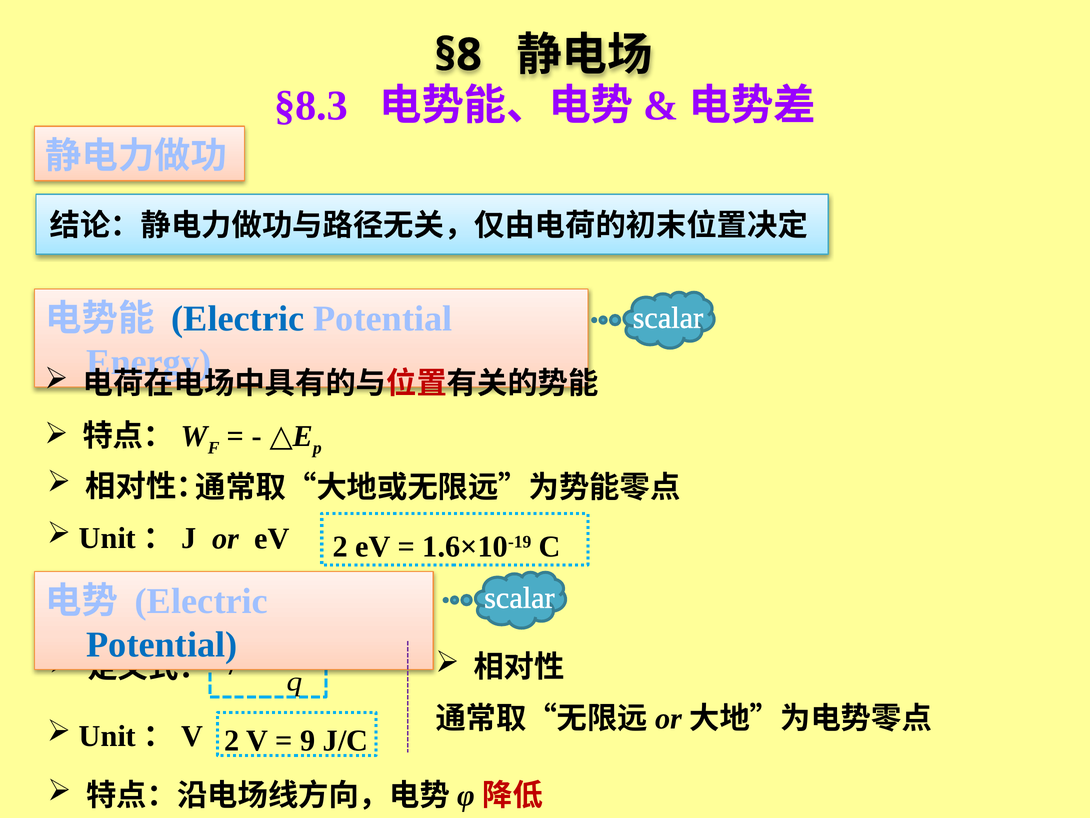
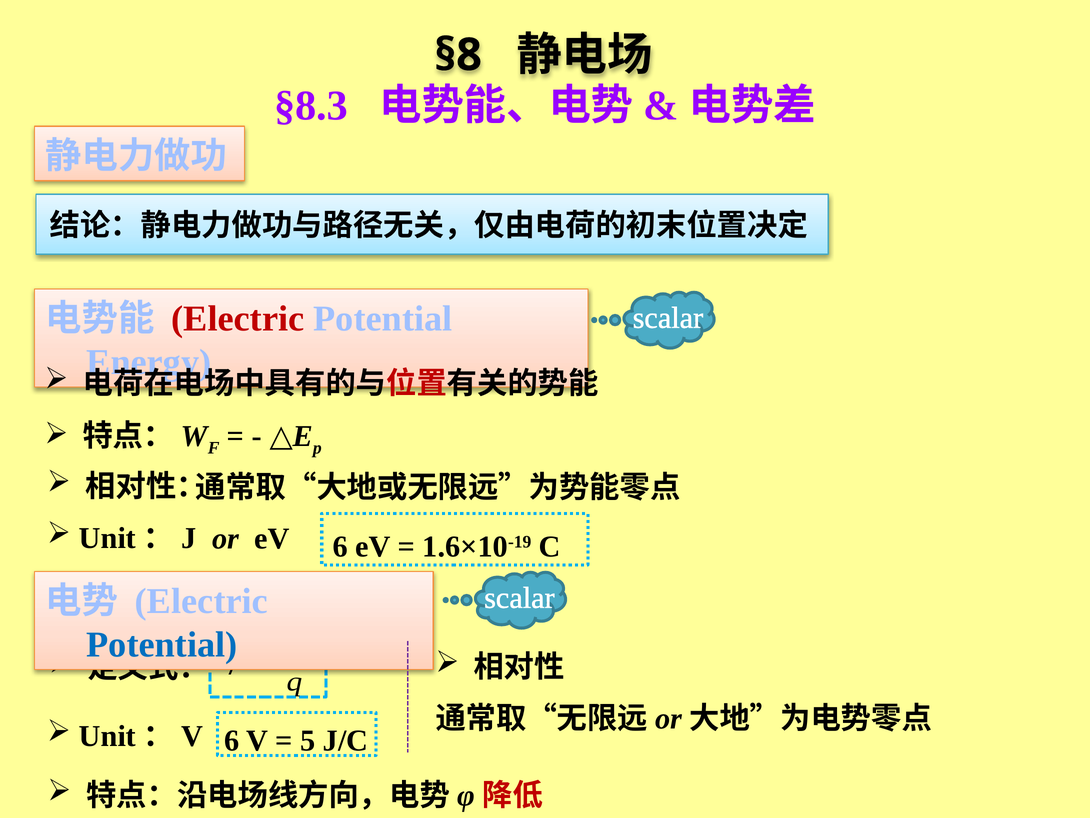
Electric at (238, 319) colour: blue -> red
eV 2: 2 -> 6
Unit：V 2: 2 -> 6
9: 9 -> 5
